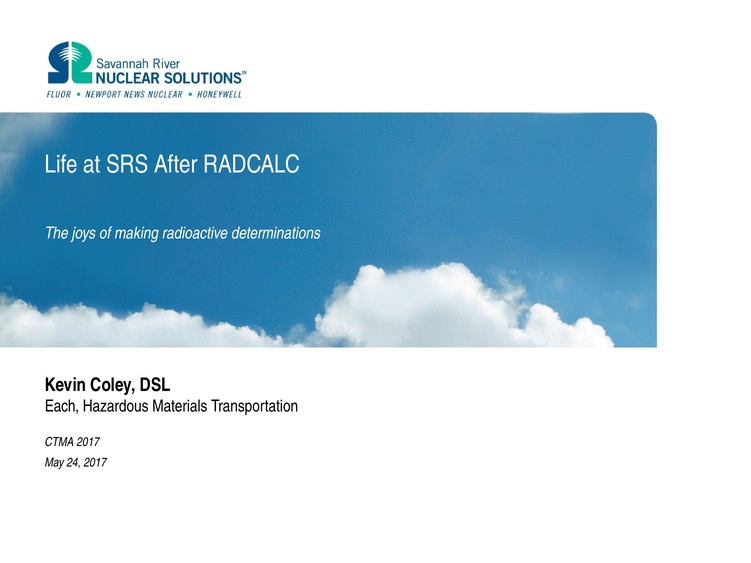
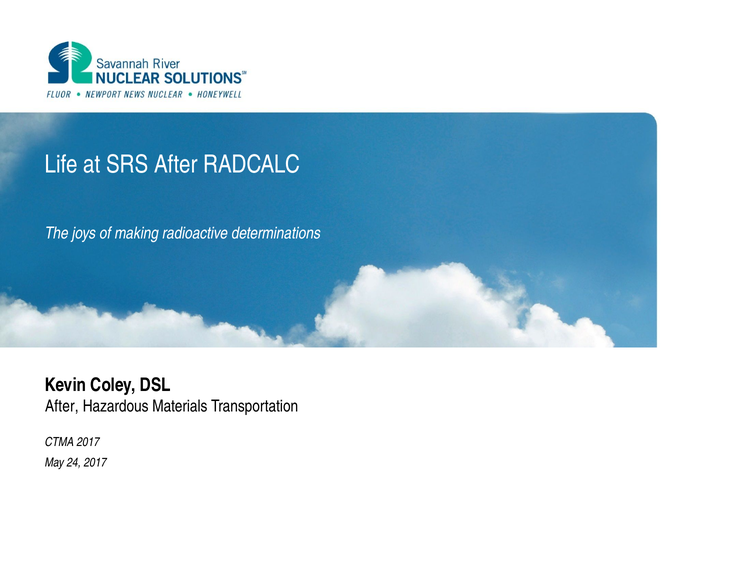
Each at (62, 406): Each -> After
